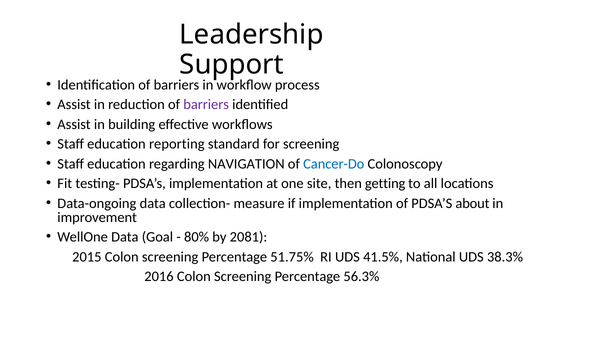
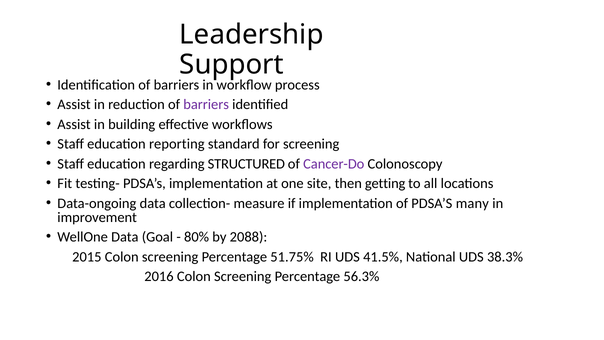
NAVIGATION: NAVIGATION -> STRUCTURED
Cancer-Do colour: blue -> purple
about: about -> many
2081: 2081 -> 2088
